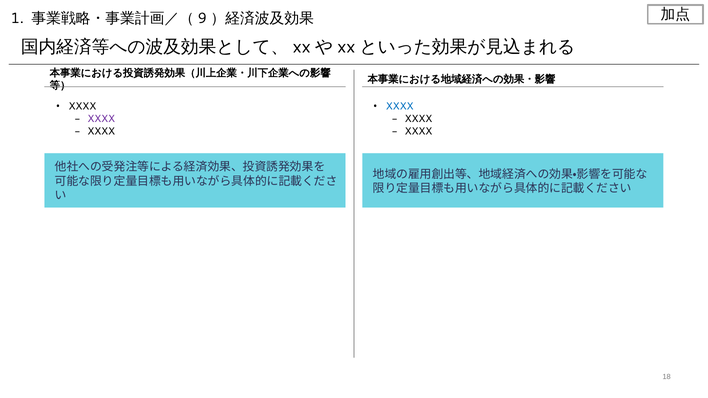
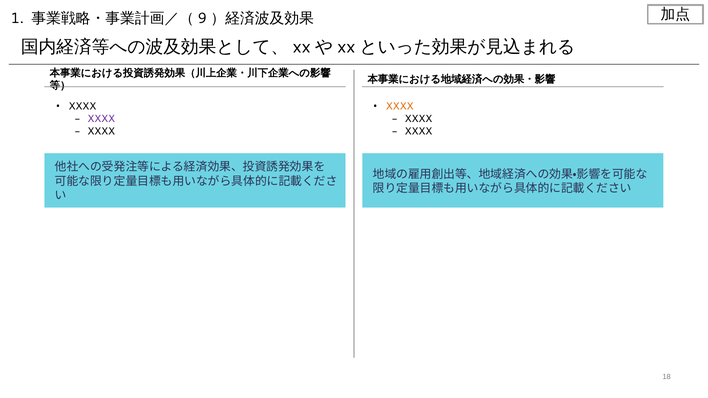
XXXX at (400, 107) colour: blue -> orange
